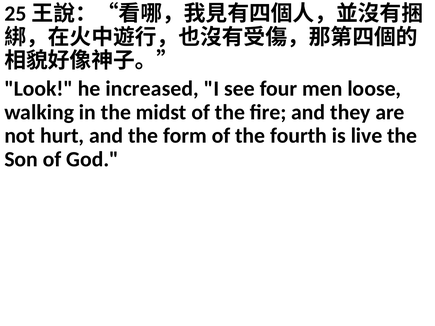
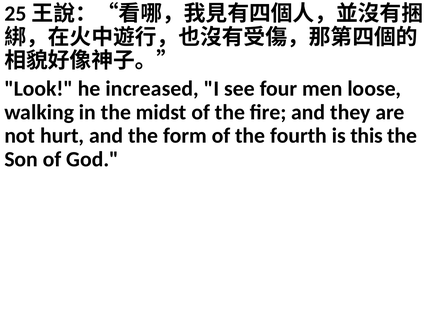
live: live -> this
